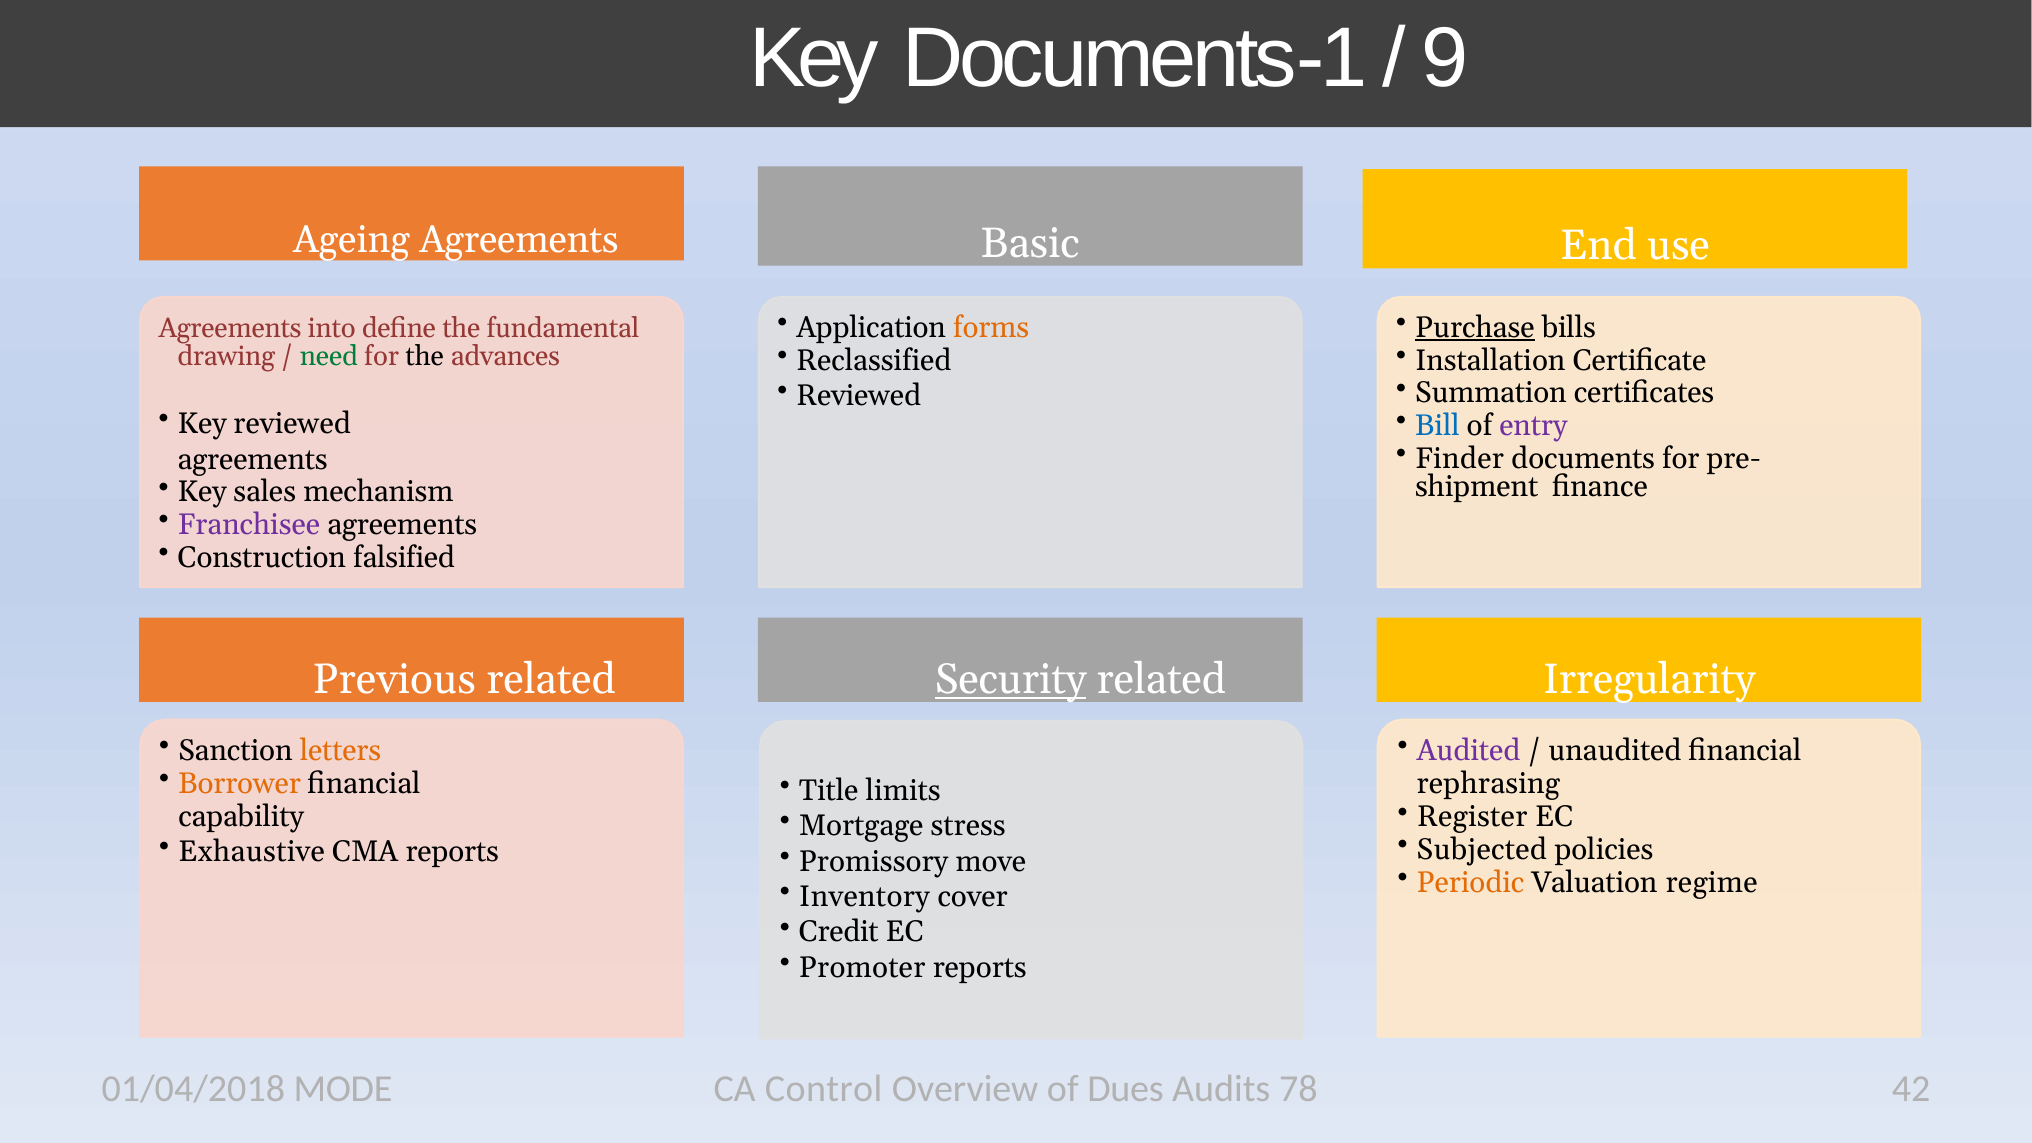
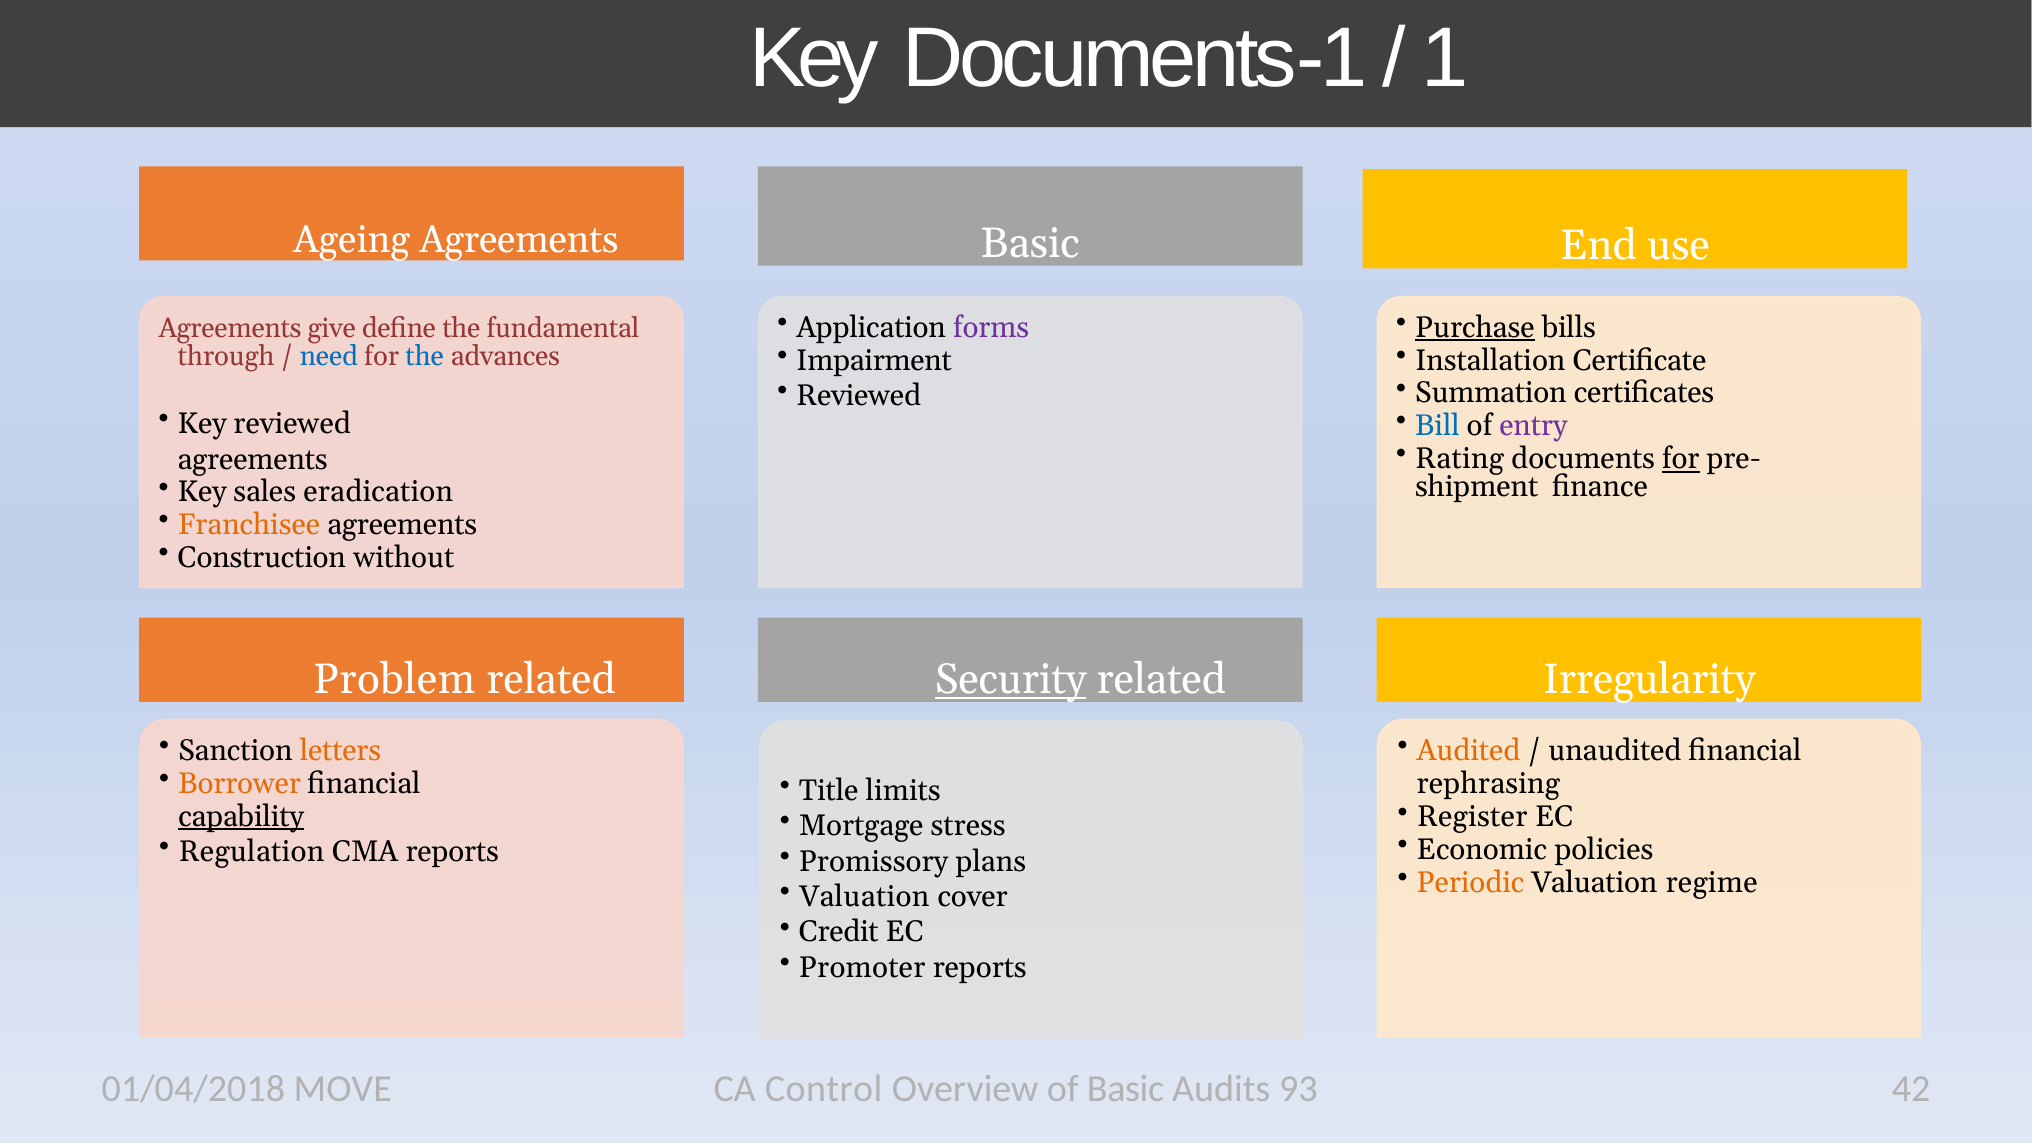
9: 9 -> 1
forms colour: orange -> purple
into: into -> give
Reclassified: Reclassified -> Impairment
drawing: drawing -> through
need colour: green -> blue
the at (425, 357) colour: black -> blue
Finder: Finder -> Rating
for at (1681, 459) underline: none -> present
mechanism: mechanism -> eradication
Franchisee colour: purple -> orange
falsified: falsified -> without
Previous: Previous -> Problem
Audited colour: purple -> orange
capability underline: none -> present
Subjected: Subjected -> Economic
Exhaustive: Exhaustive -> Regulation
move: move -> plans
Inventory at (864, 897): Inventory -> Valuation
MODE: MODE -> MOVE
of Dues: Dues -> Basic
78: 78 -> 93
